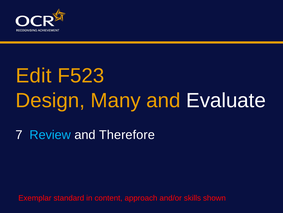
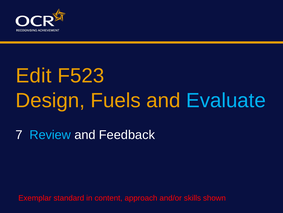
Many: Many -> Fuels
Evaluate colour: white -> light blue
Therefore: Therefore -> Feedback
